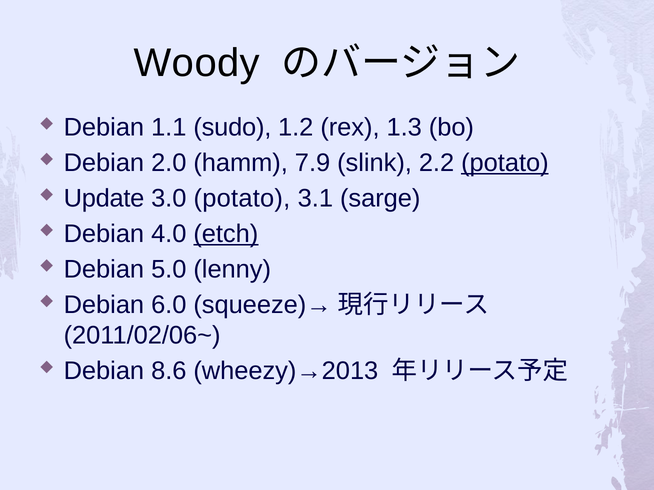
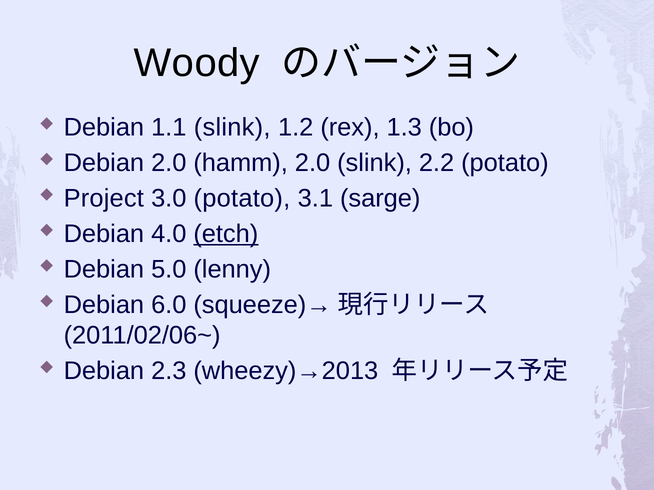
1.1 sudo: sudo -> slink
hamm 7.9: 7.9 -> 2.0
potato at (505, 163) underline: present -> none
Update: Update -> Project
8.6: 8.6 -> 2.3
